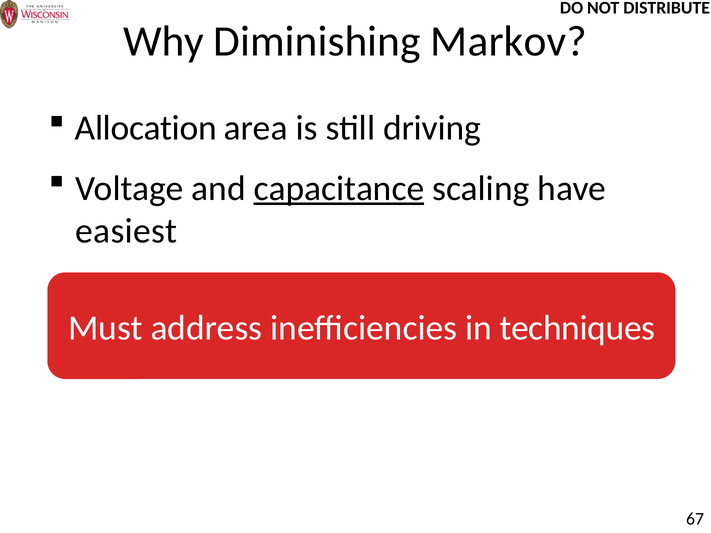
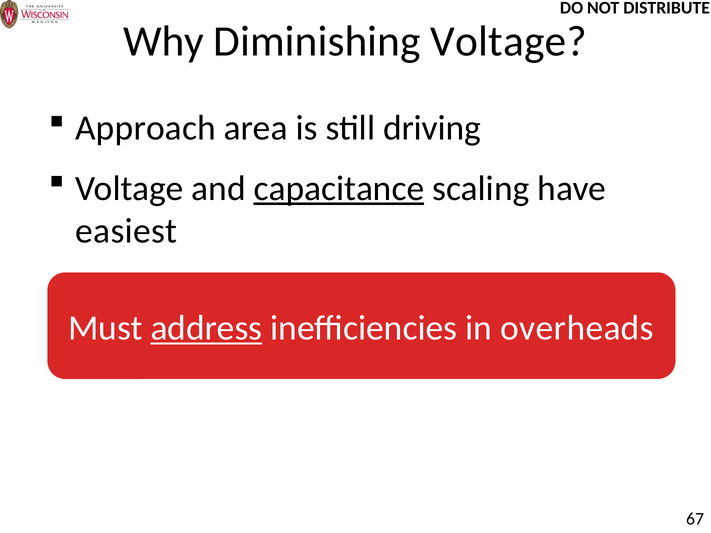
Diminishing Markov: Markov -> Voltage
Allocation: Allocation -> Approach
address underline: none -> present
techniques: techniques -> overheads
